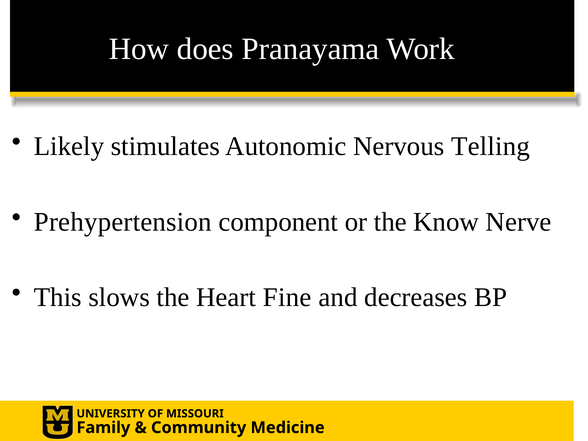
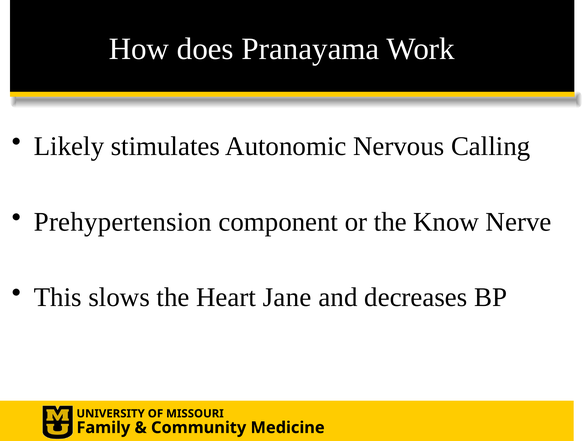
Telling: Telling -> Calling
Fine: Fine -> Jane
